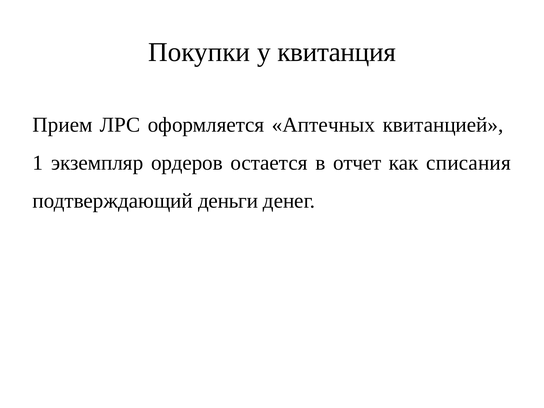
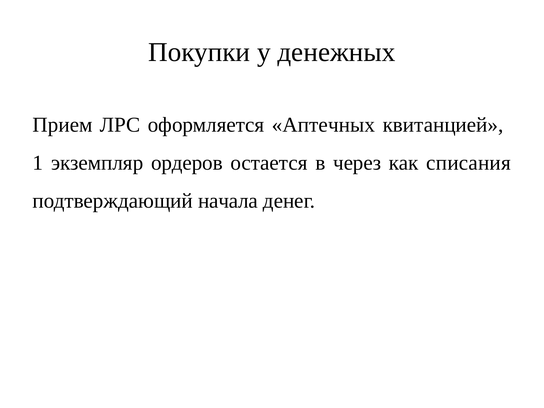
квитанция: квитанция -> денежных
отчет: отчет -> через
деньги: деньги -> начала
